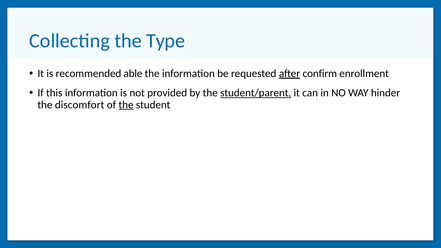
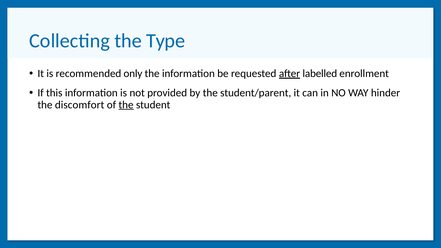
able: able -> only
confirm: confirm -> labelled
student/parent underline: present -> none
